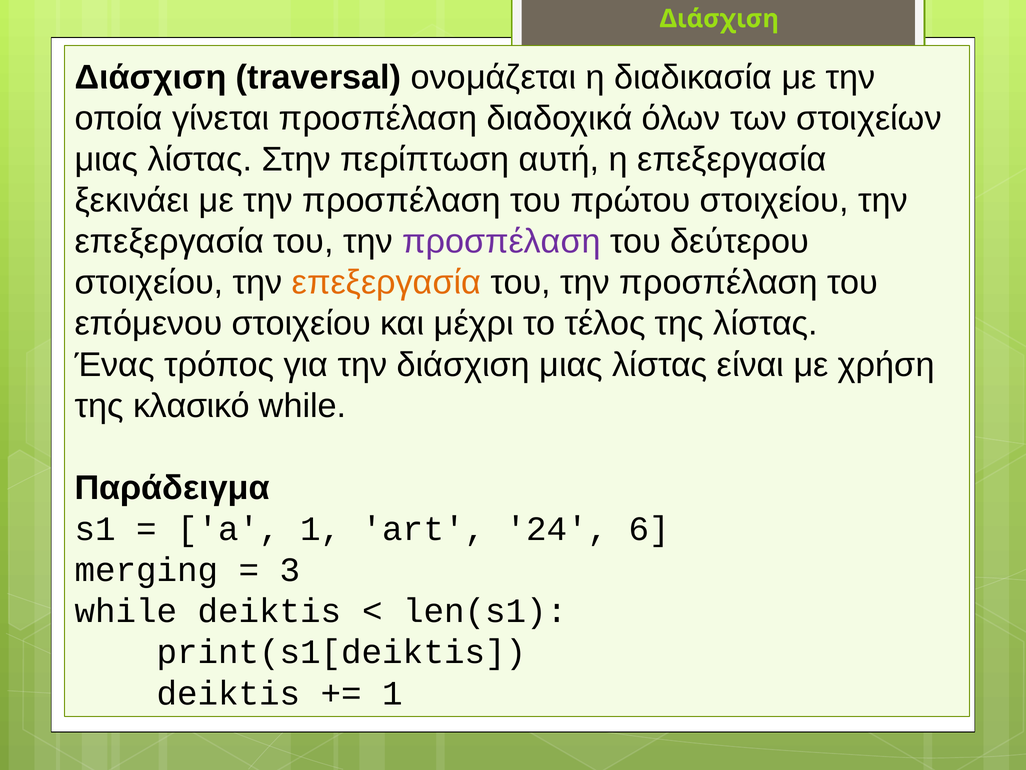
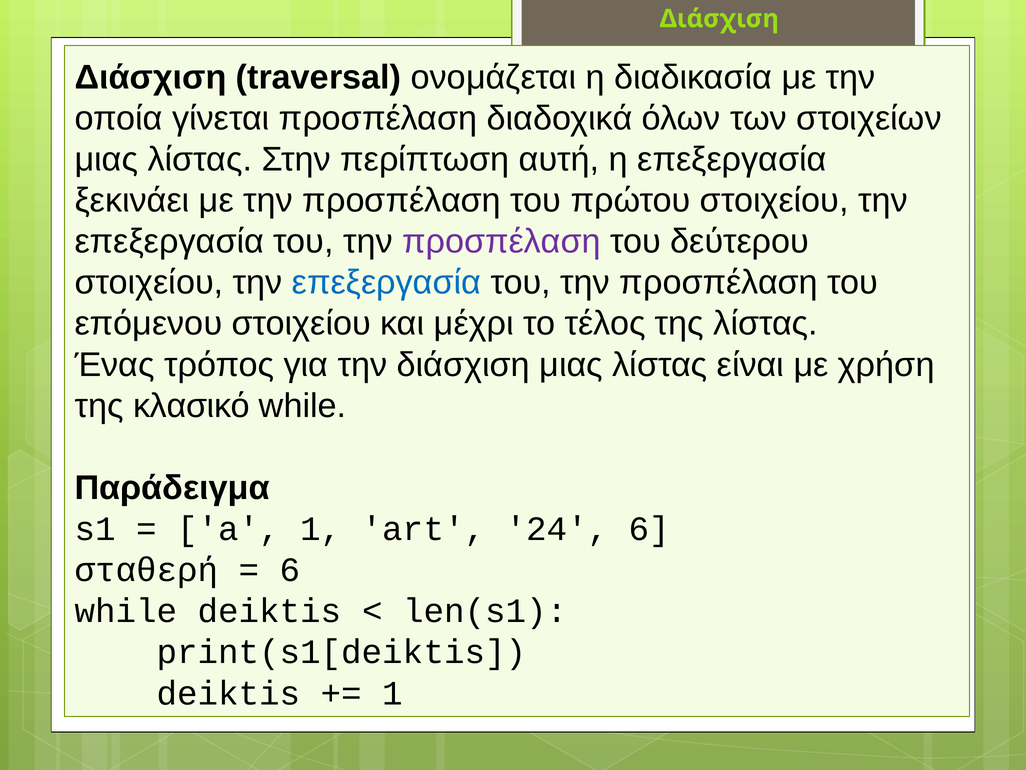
επεξεργασία at (387, 282) colour: orange -> blue
merging: merging -> σταθερή
3 at (290, 570): 3 -> 6
